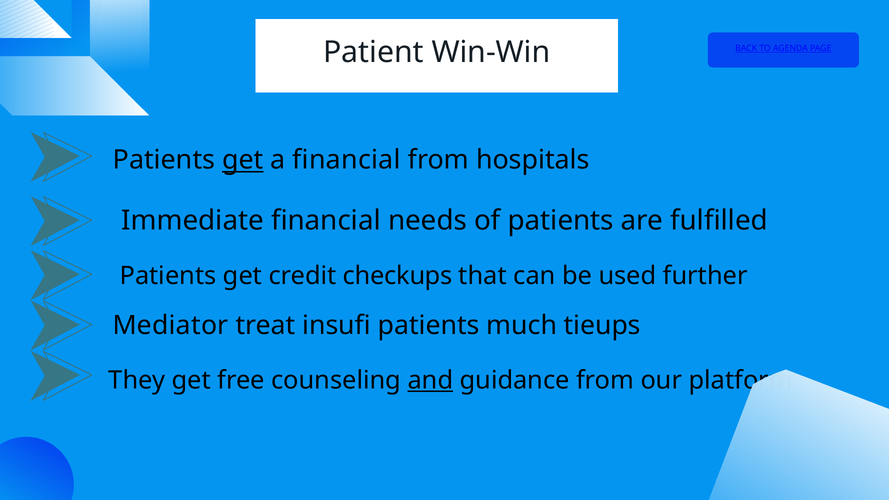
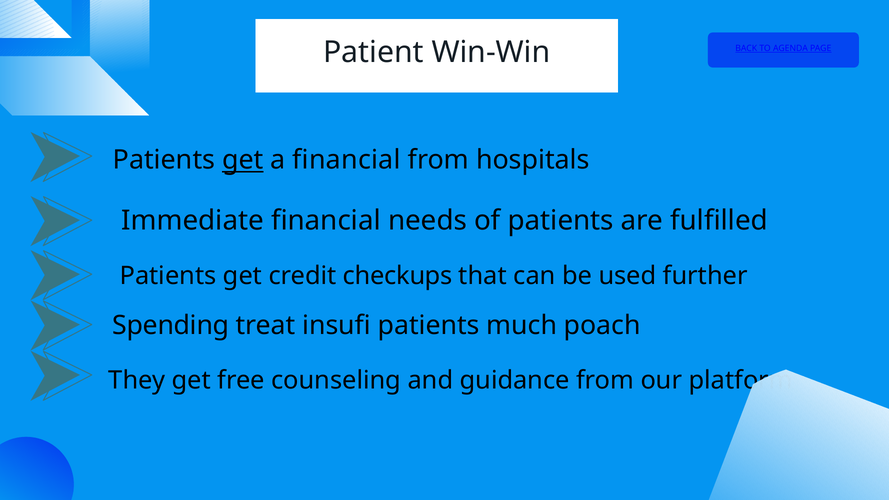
Mediator: Mediator -> Spending
tieups: tieups -> poach
and underline: present -> none
